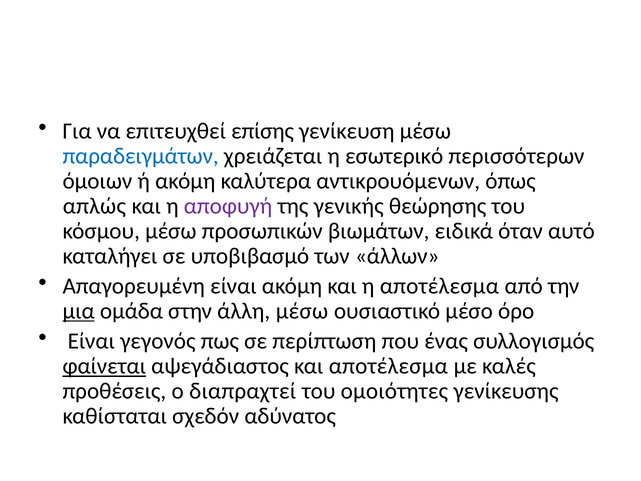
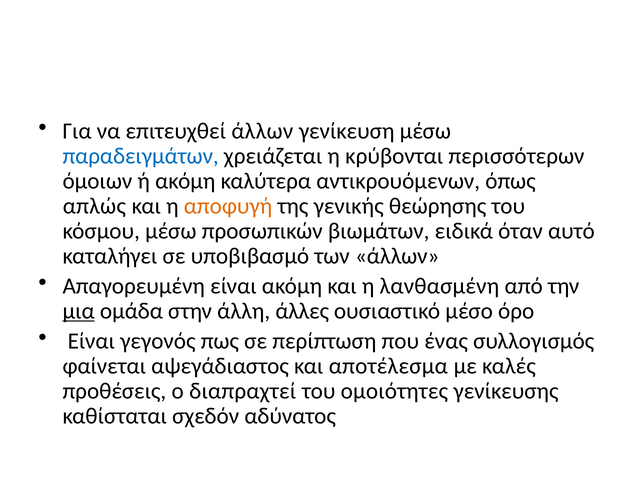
επιτευχθεί επίσης: επίσης -> άλλων
εσωτερικό: εσωτερικό -> κρύβονται
αποφυγή colour: purple -> orange
η αποτέλεσμα: αποτέλεσμα -> λανθασμένη
άλλη μέσω: μέσω -> άλλες
φαίνεται underline: present -> none
